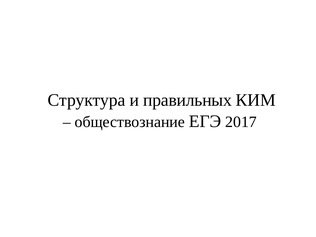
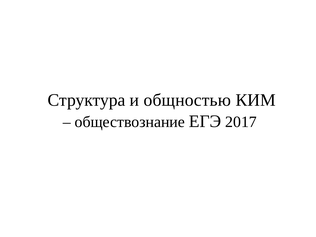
правильных: правильных -> общностью
